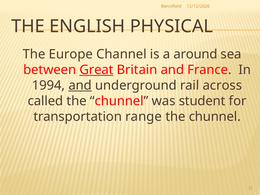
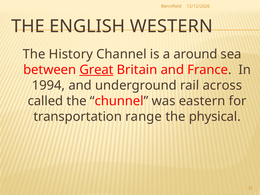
PHYSICAL: PHYSICAL -> WESTERN
Europe: Europe -> History
and at (80, 85) underline: present -> none
student: student -> eastern
chunnel at (215, 117): chunnel -> physical
